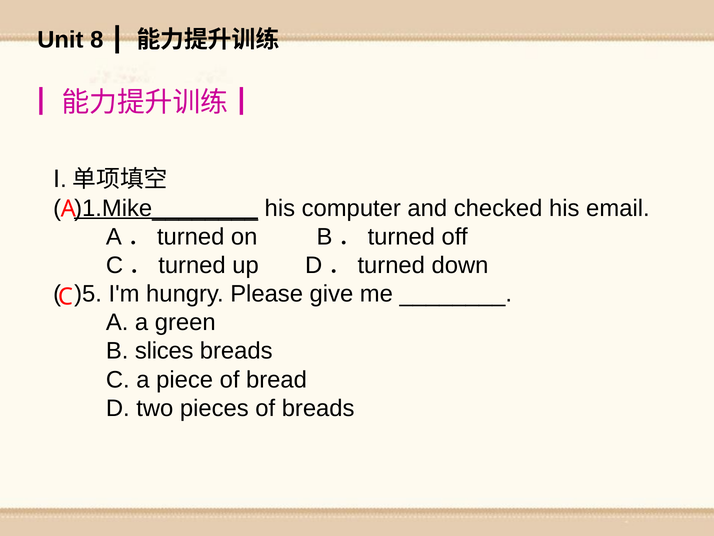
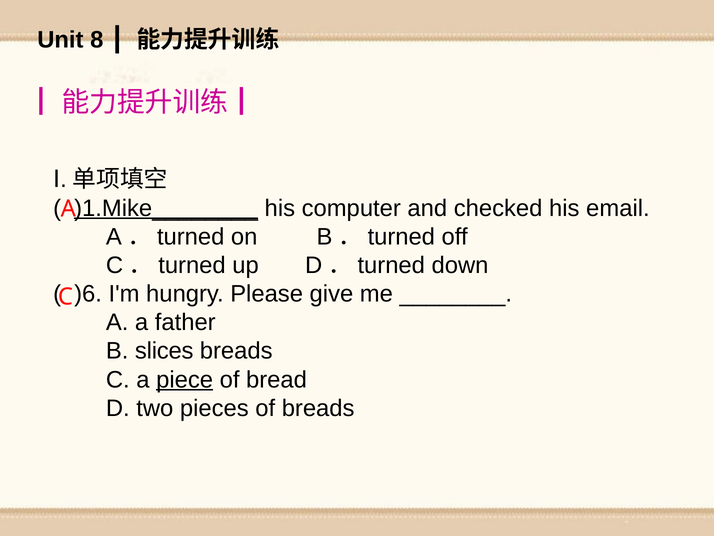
)5: )5 -> )6
green: green -> father
piece underline: none -> present
